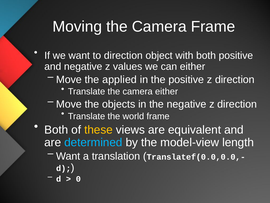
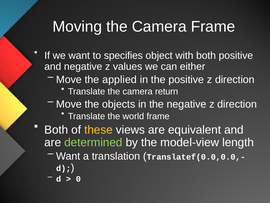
to direction: direction -> specifies
camera either: either -> return
determined colour: light blue -> light green
